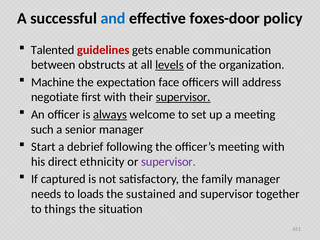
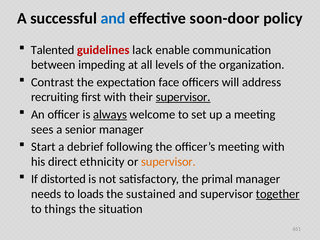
foxes-door: foxes-door -> soon-door
gets: gets -> lack
obstructs: obstructs -> impeding
levels underline: present -> none
Machine: Machine -> Contrast
negotiate: negotiate -> recruiting
such: such -> sees
supervisor at (168, 162) colour: purple -> orange
captured: captured -> distorted
family: family -> primal
together underline: none -> present
